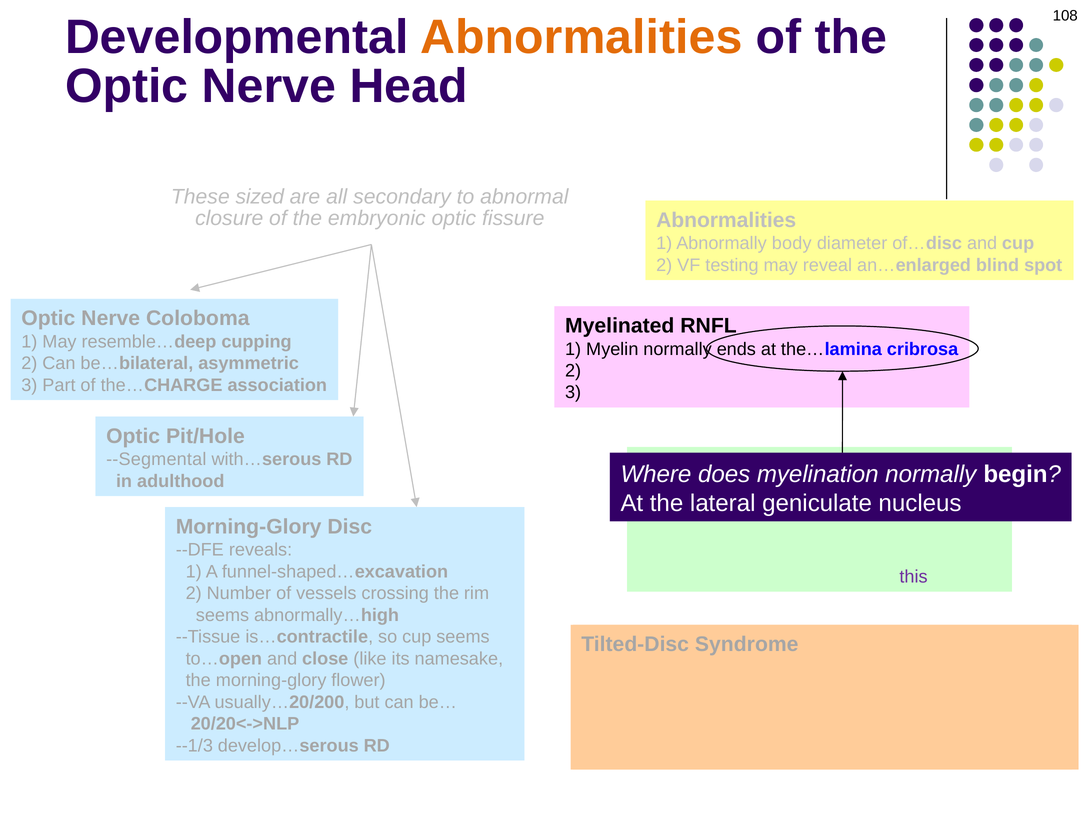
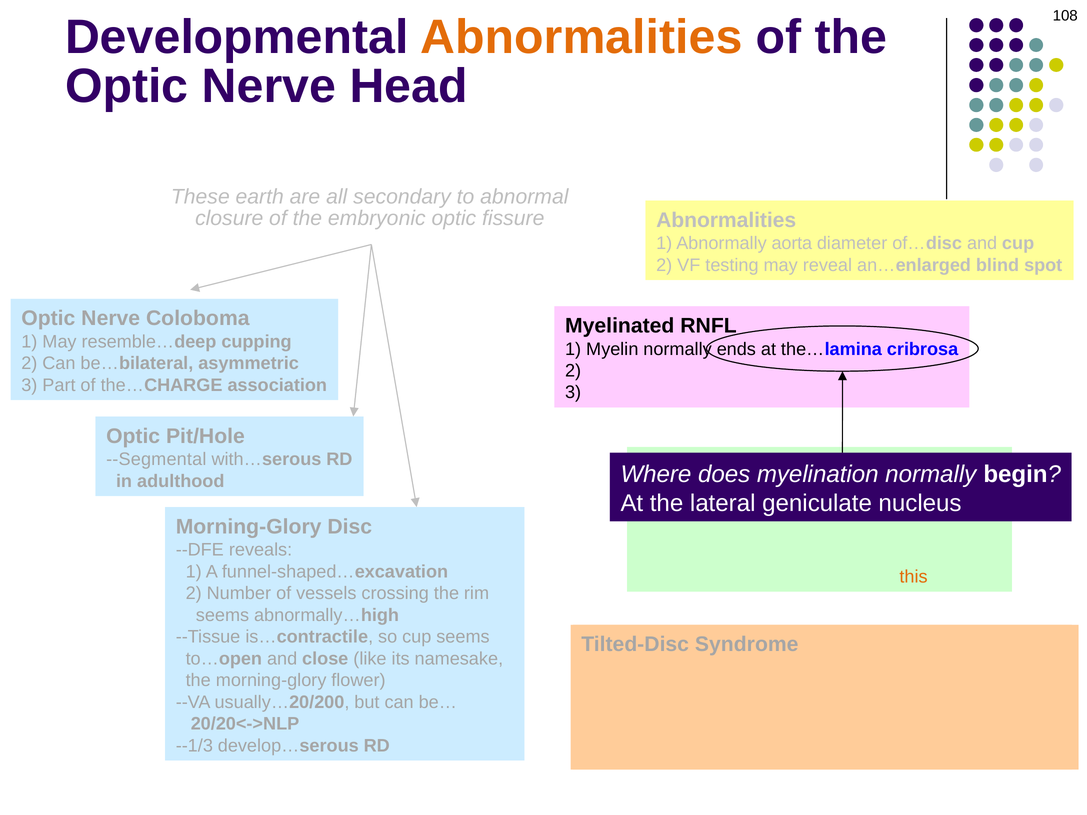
sized: sized -> earth
body: body -> aorta
this colour: purple -> orange
